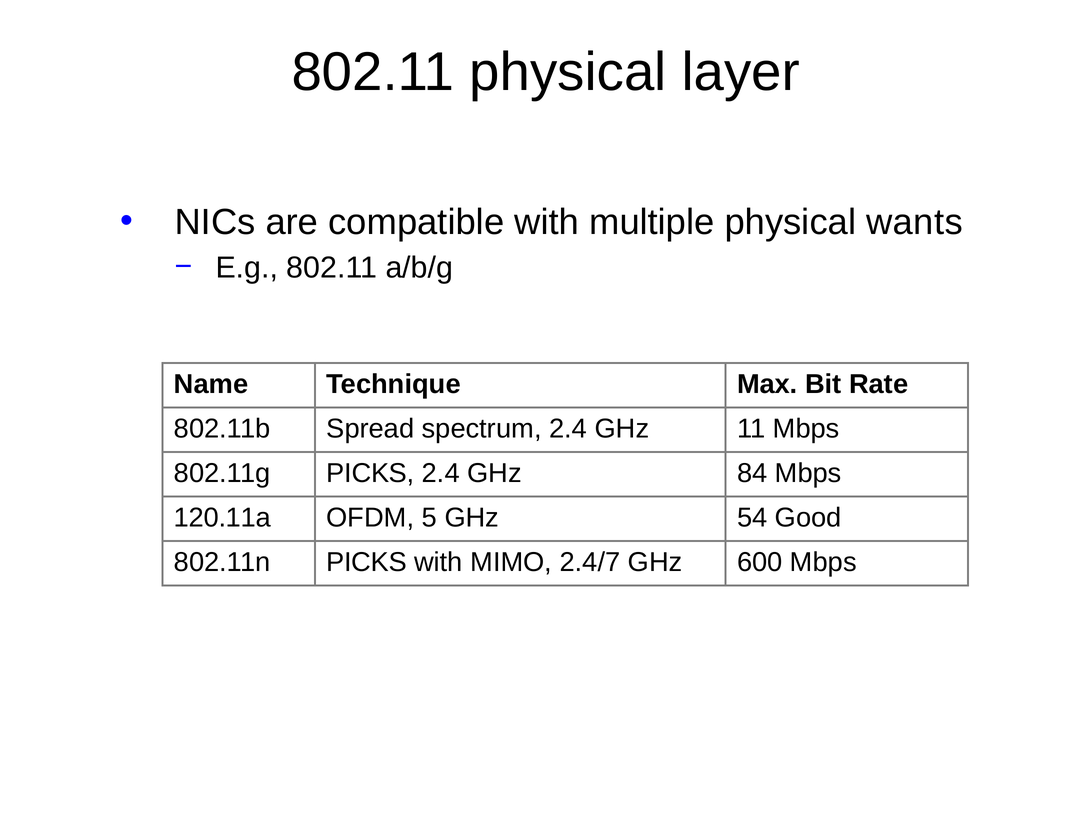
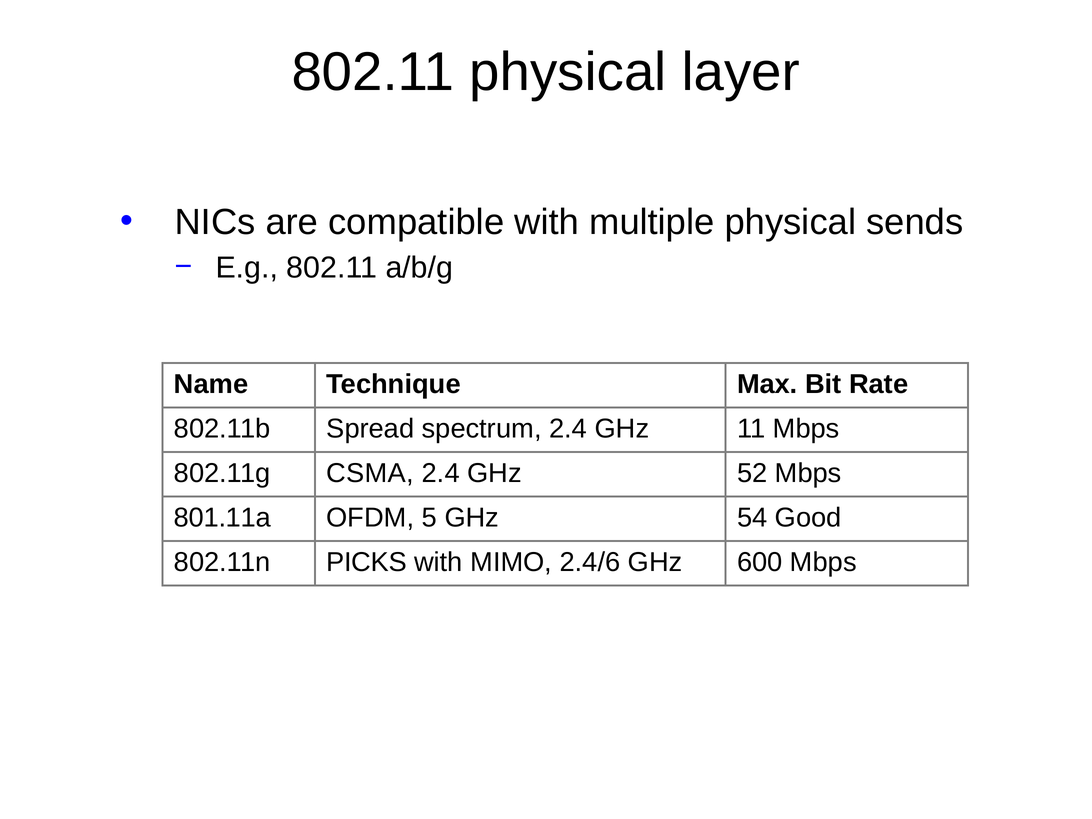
wants: wants -> sends
802.11g PICKS: PICKS -> CSMA
84: 84 -> 52
120.11a: 120.11a -> 801.11a
2.4/7: 2.4/7 -> 2.4/6
